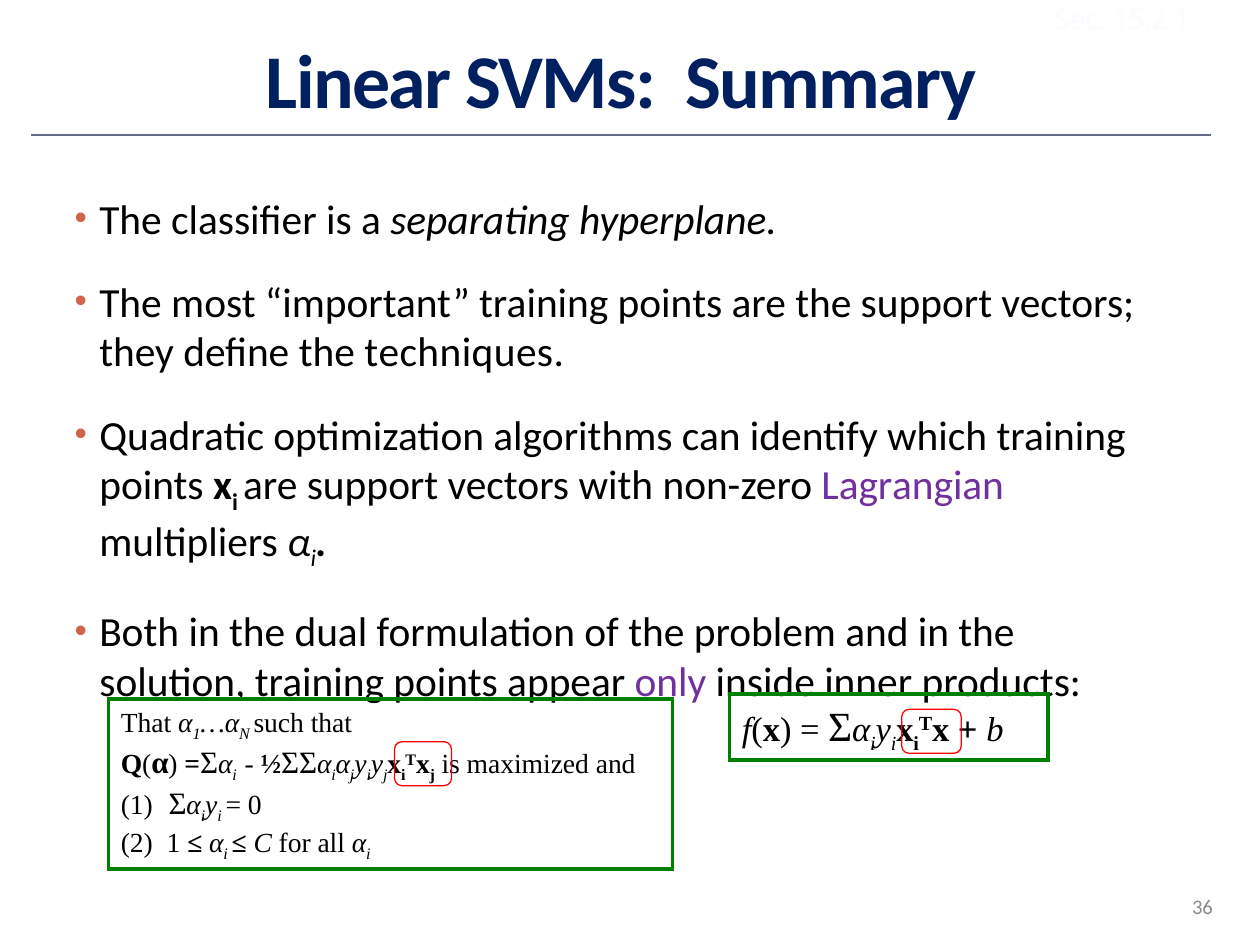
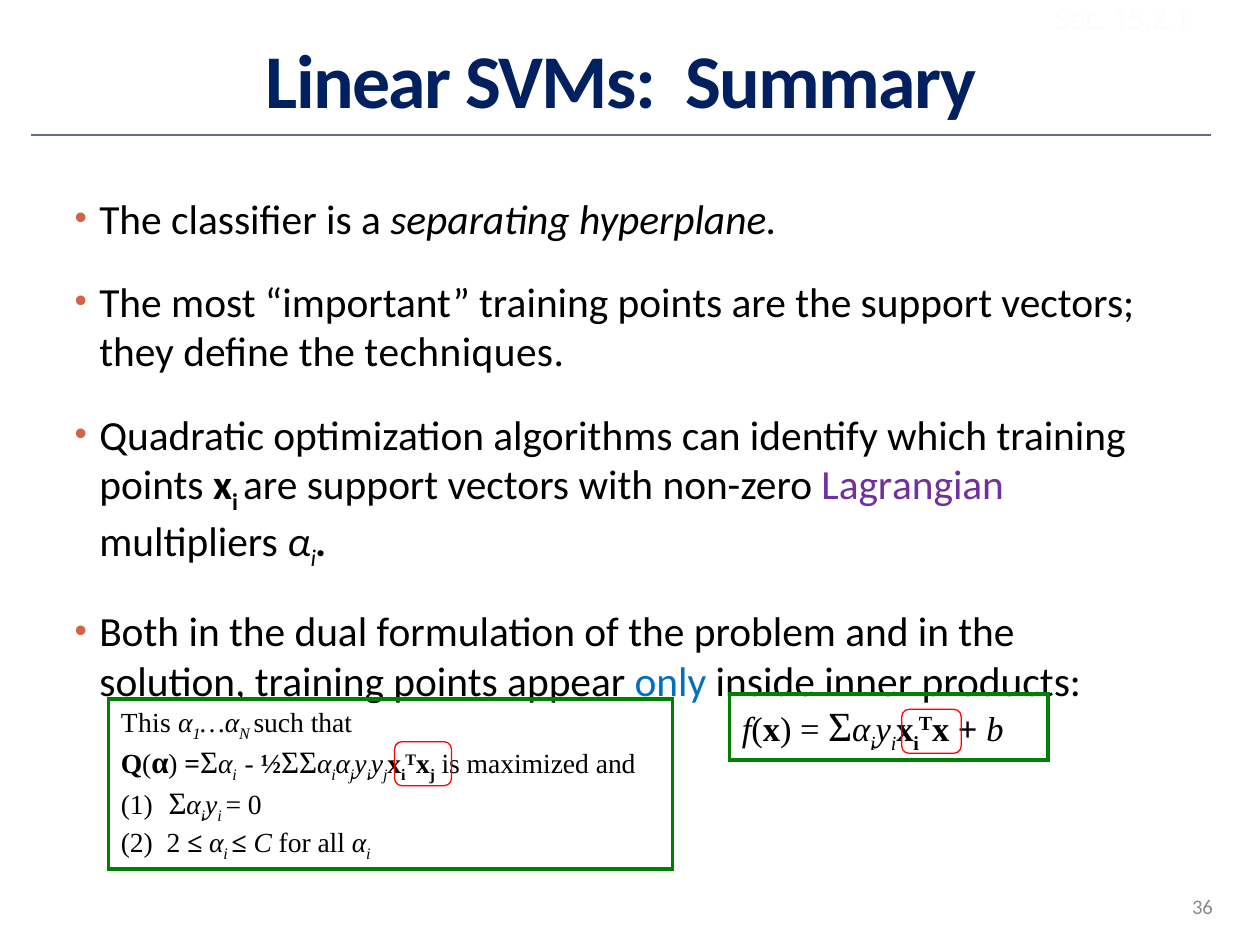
only colour: purple -> blue
That at (146, 723): That -> This
2 1: 1 -> 2
